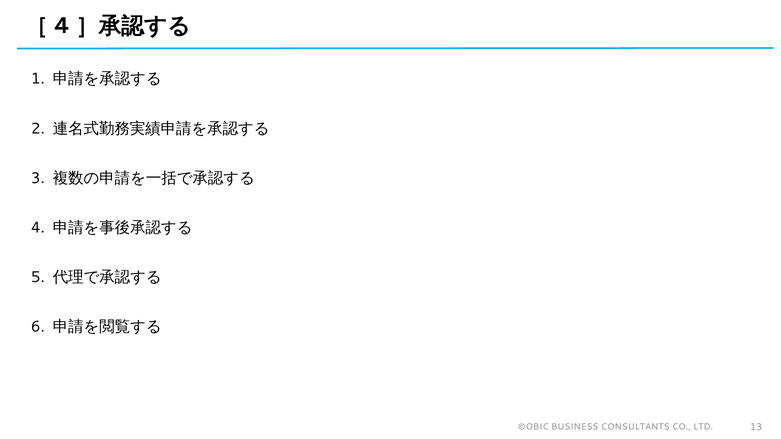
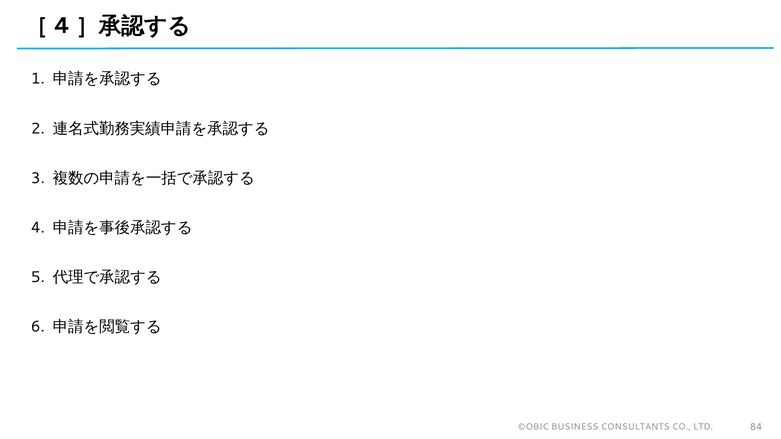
13: 13 -> 84
